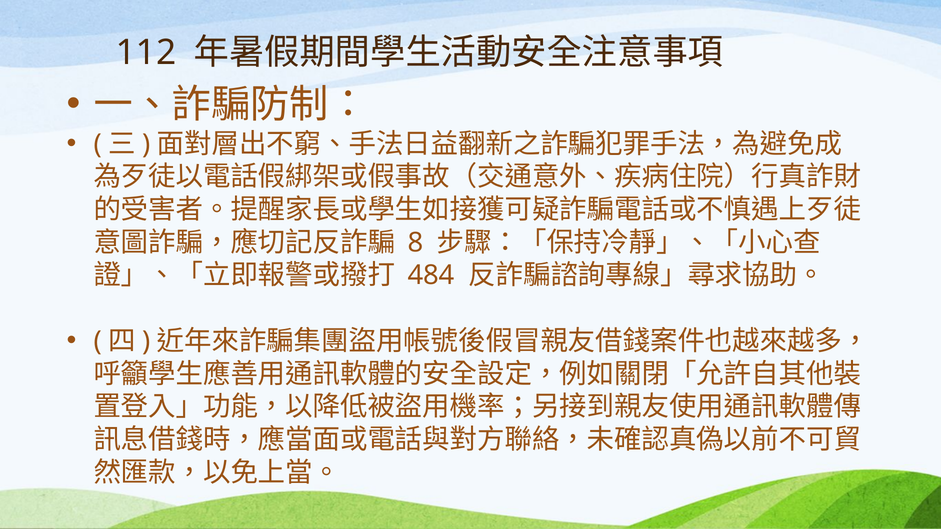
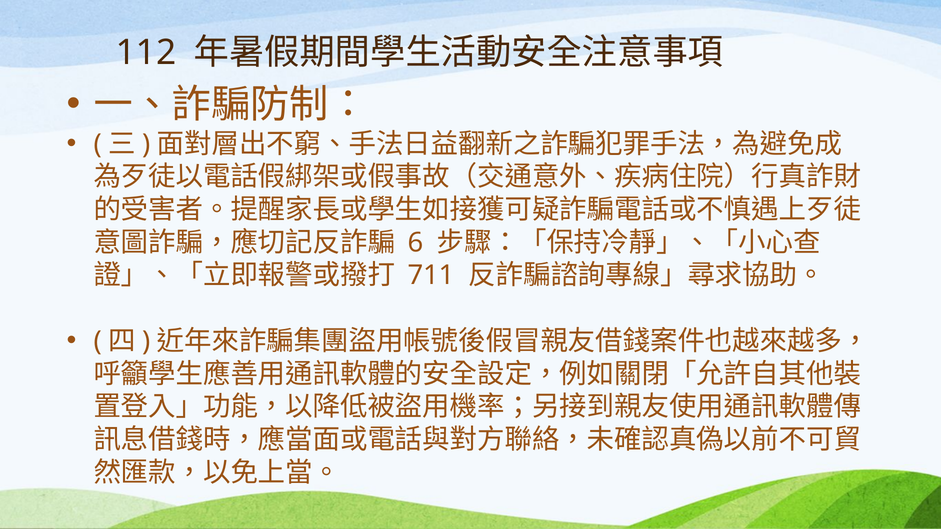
8: 8 -> 6
484: 484 -> 711
